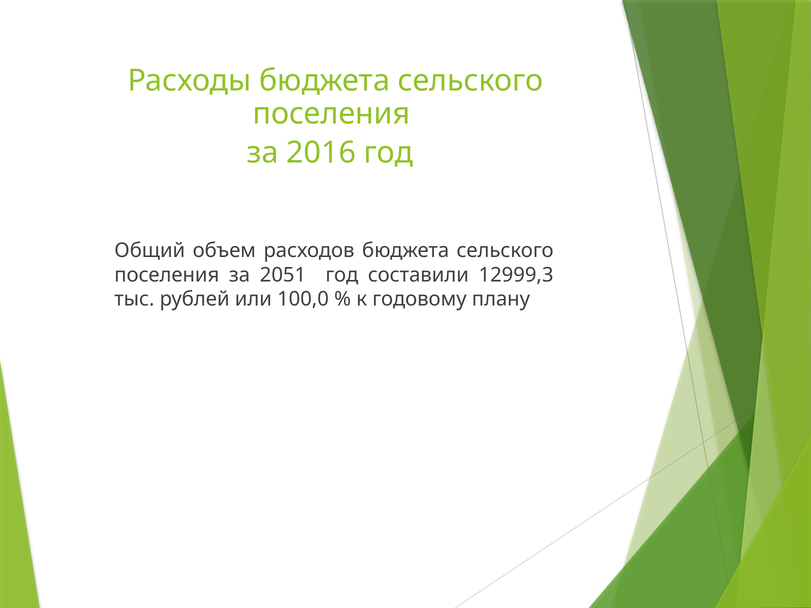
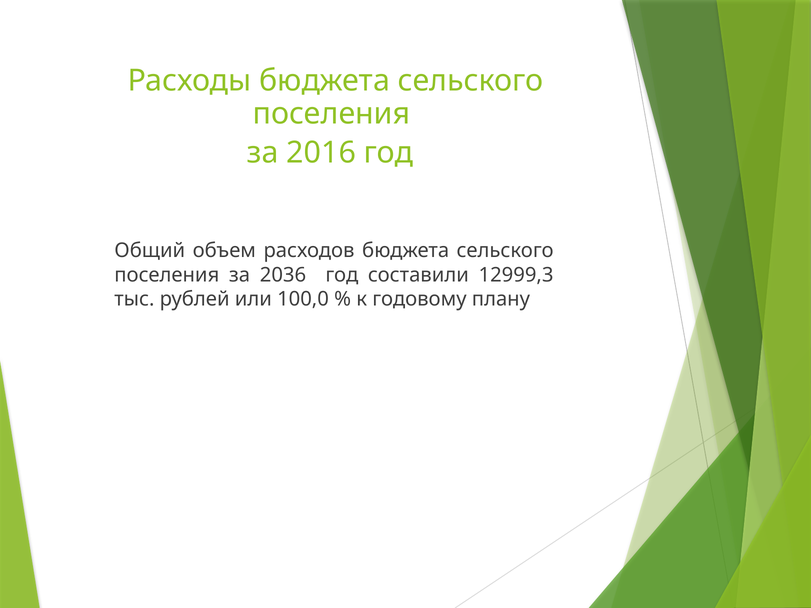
2051: 2051 -> 2036
